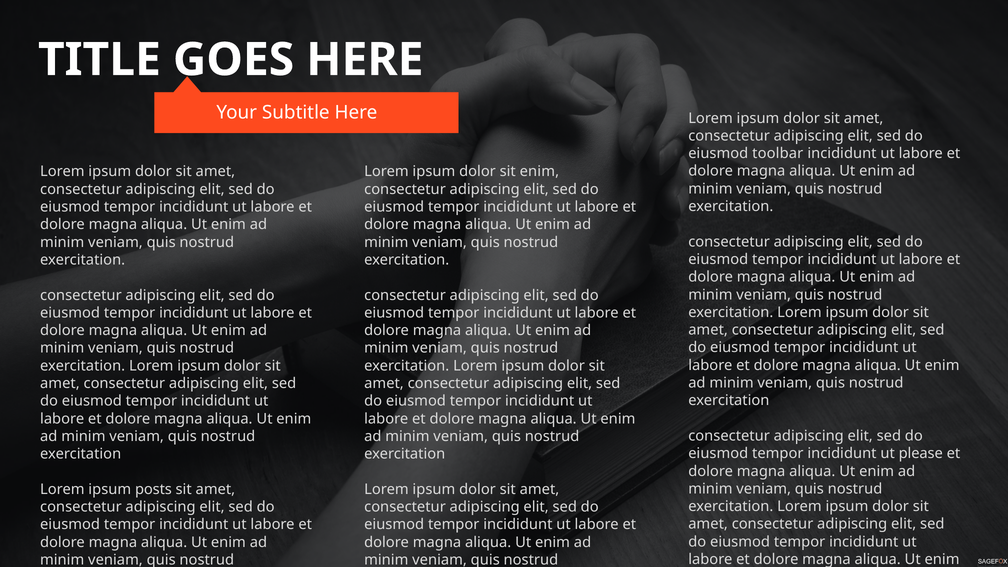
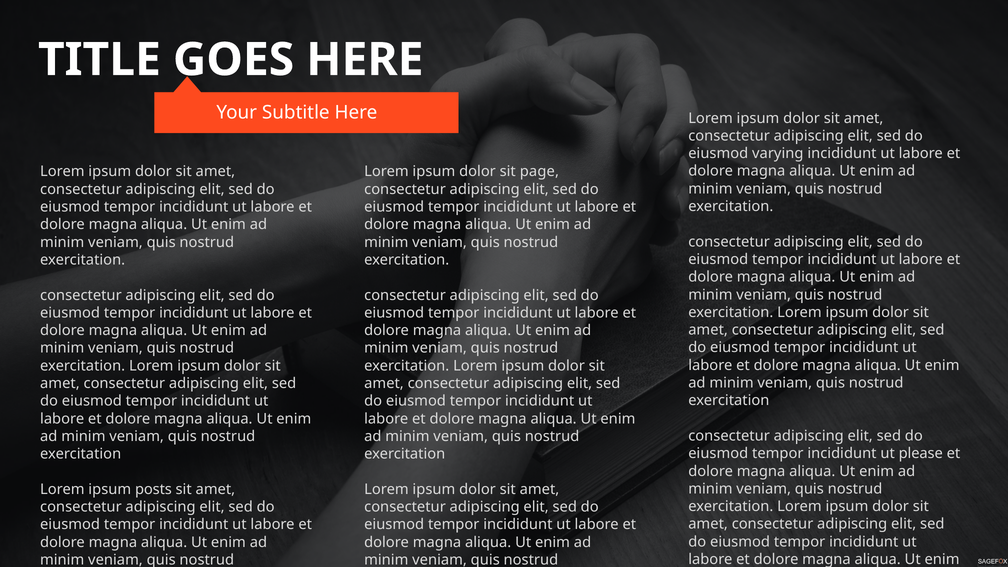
toolbar: toolbar -> varying
sit enim: enim -> page
